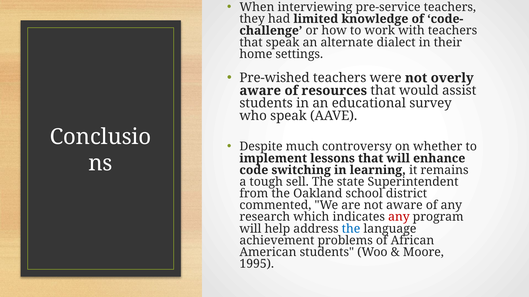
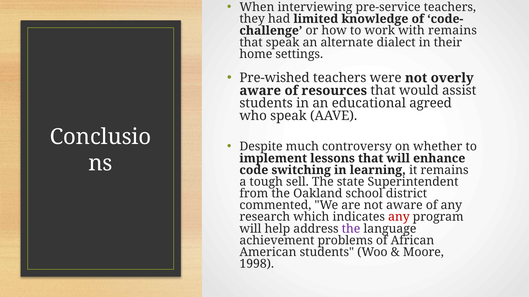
with teachers: teachers -> remains
survey: survey -> agreed
the at (351, 229) colour: blue -> purple
1995: 1995 -> 1998
